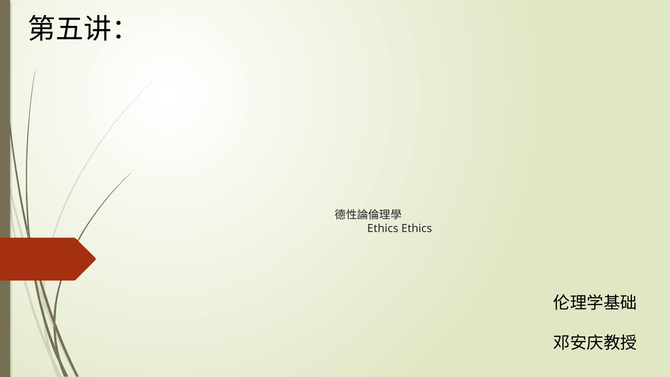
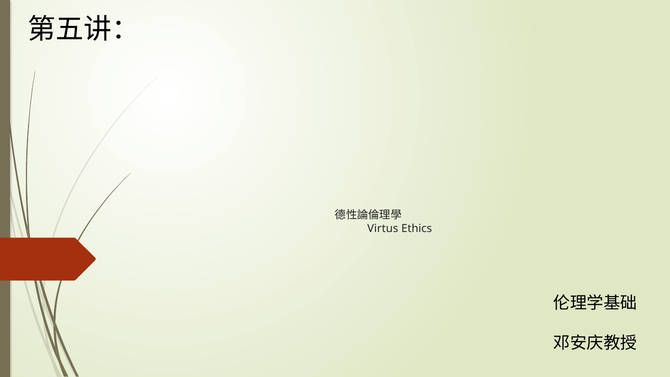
Ethics at (383, 228): Ethics -> Virtus
